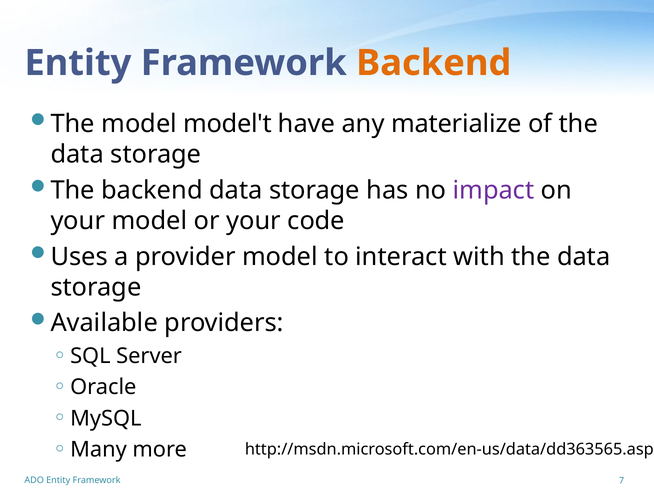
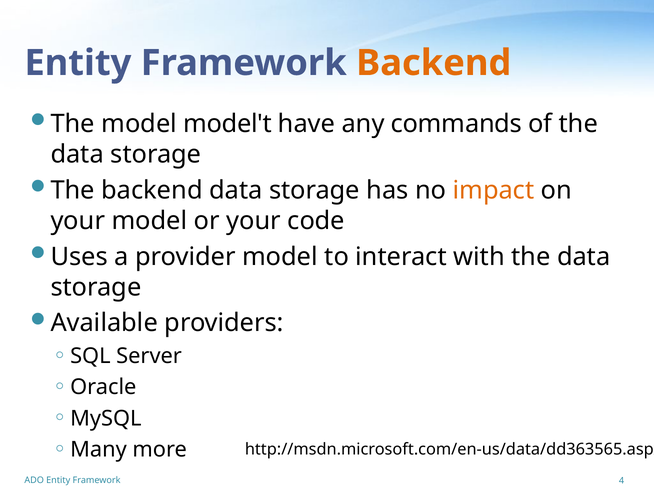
materialize: materialize -> commands
impact colour: purple -> orange
7: 7 -> 4
